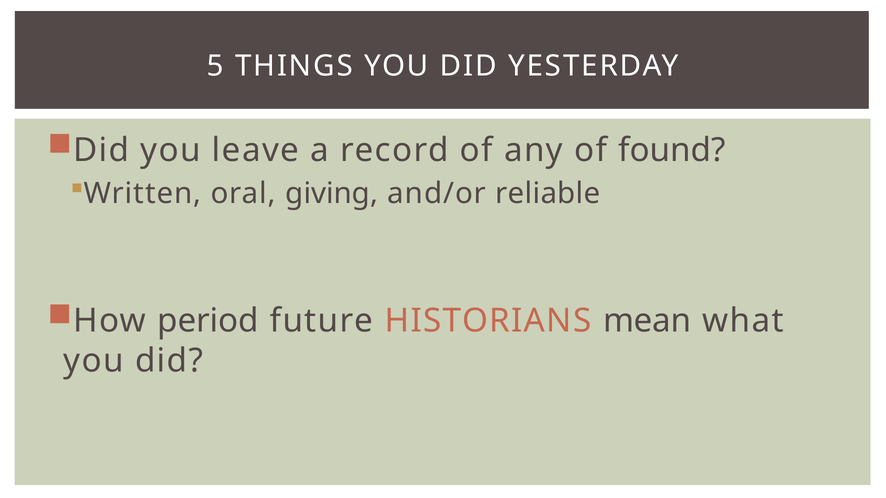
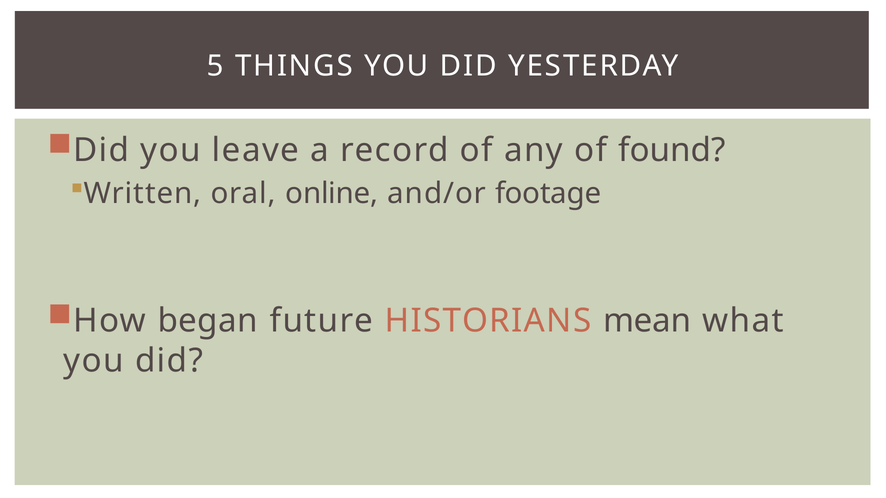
giving: giving -> online
reliable: reliable -> footage
period: period -> began
